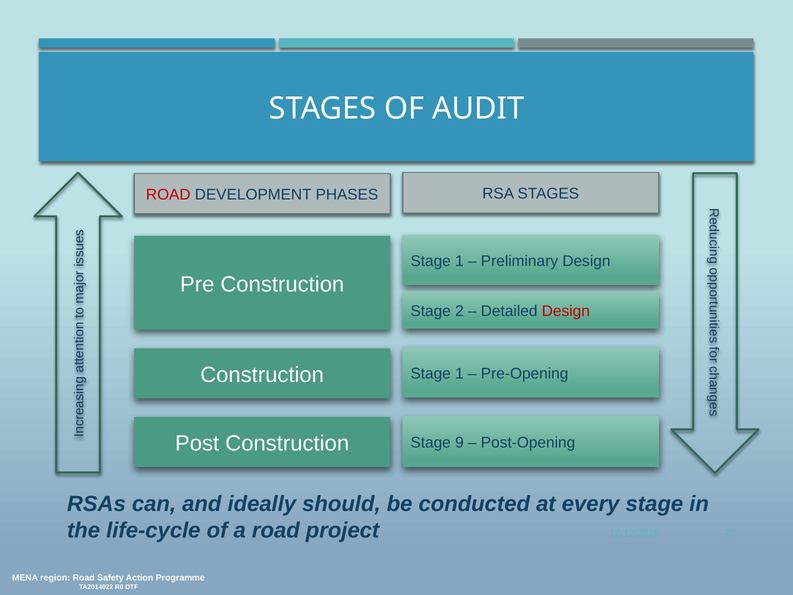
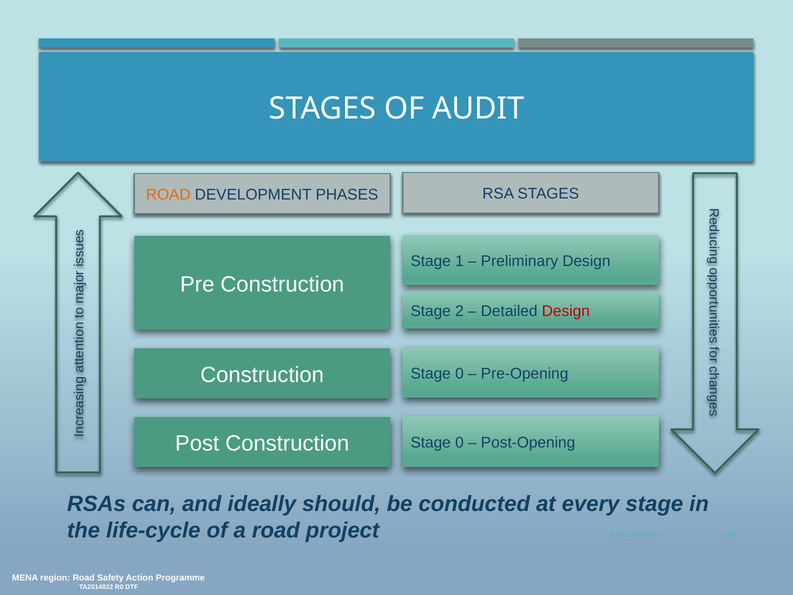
ROAD at (168, 195) colour: red -> orange
1 at (459, 373): 1 -> 0
9 at (459, 442): 9 -> 0
